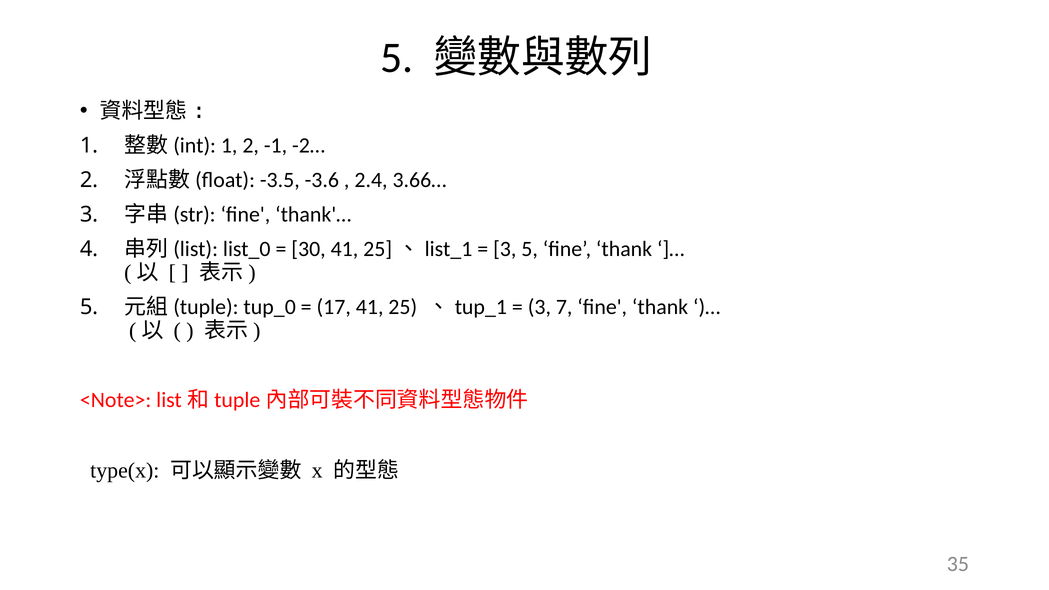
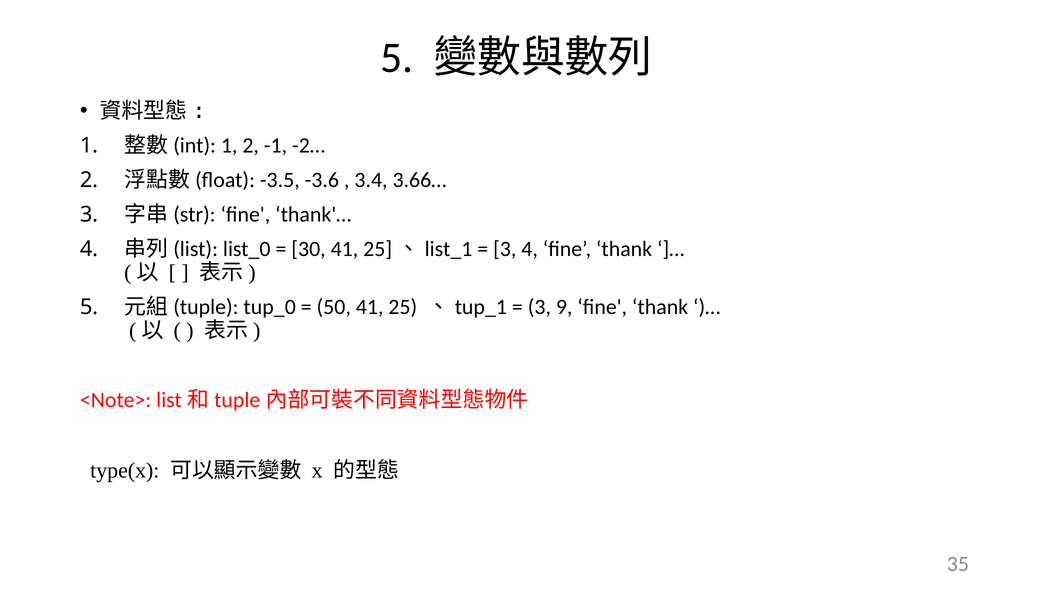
2.4: 2.4 -> 3.4
3 5: 5 -> 4
17: 17 -> 50
7: 7 -> 9
